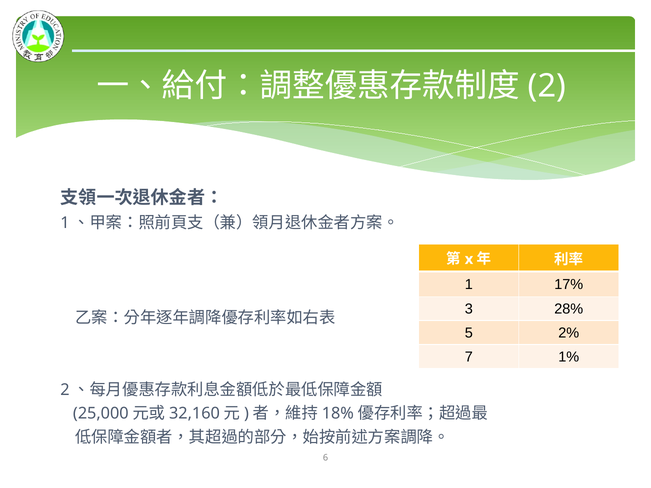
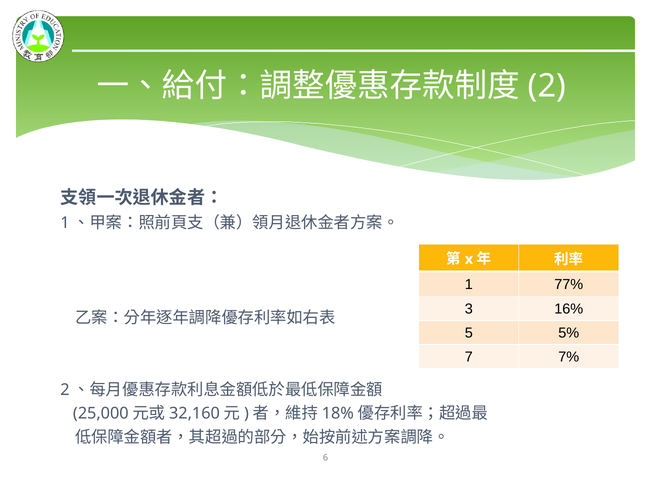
17%: 17% -> 77%
28%: 28% -> 16%
2%: 2% -> 5%
1%: 1% -> 7%
